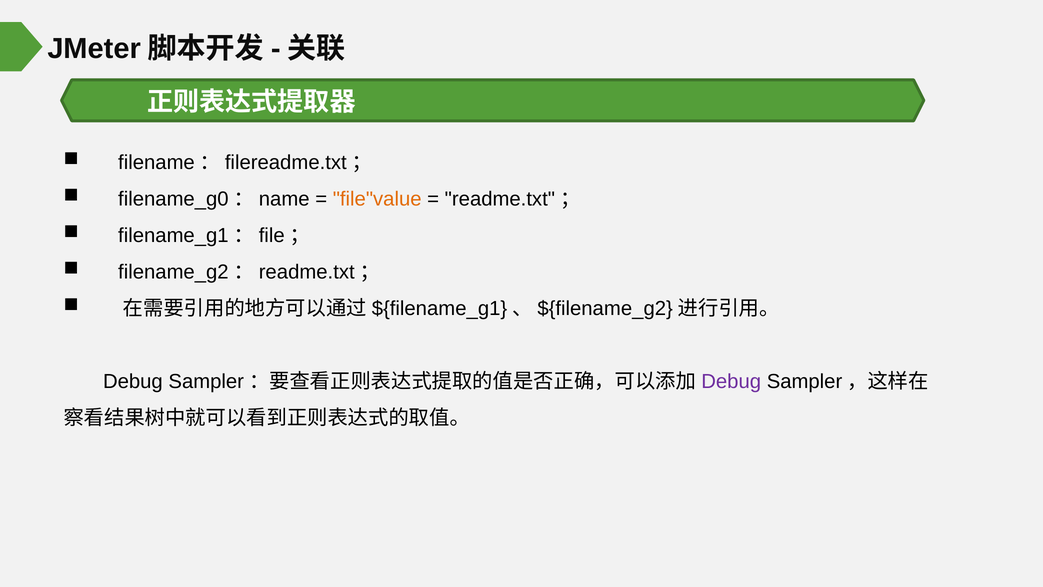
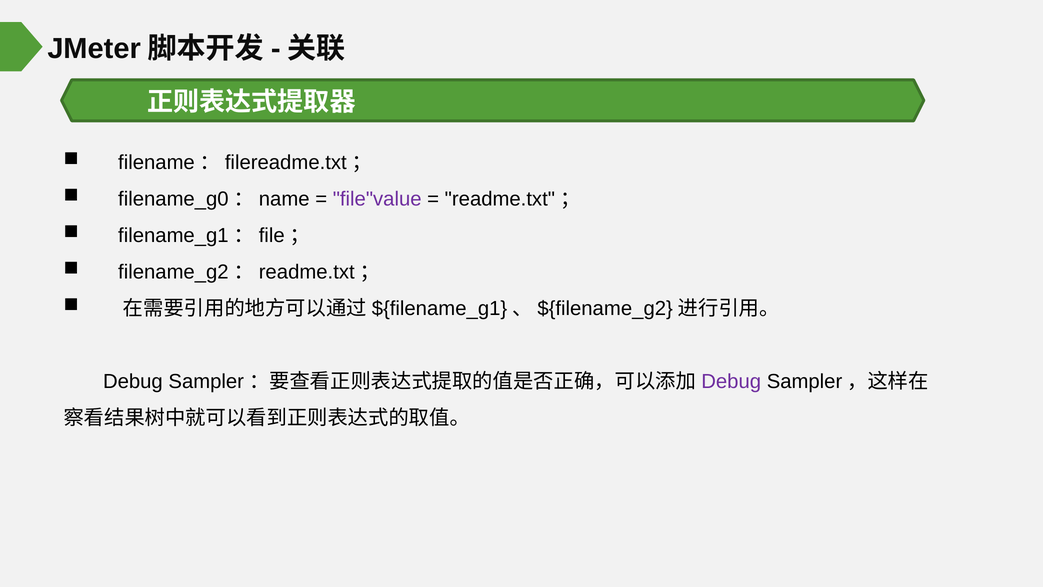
file"value colour: orange -> purple
